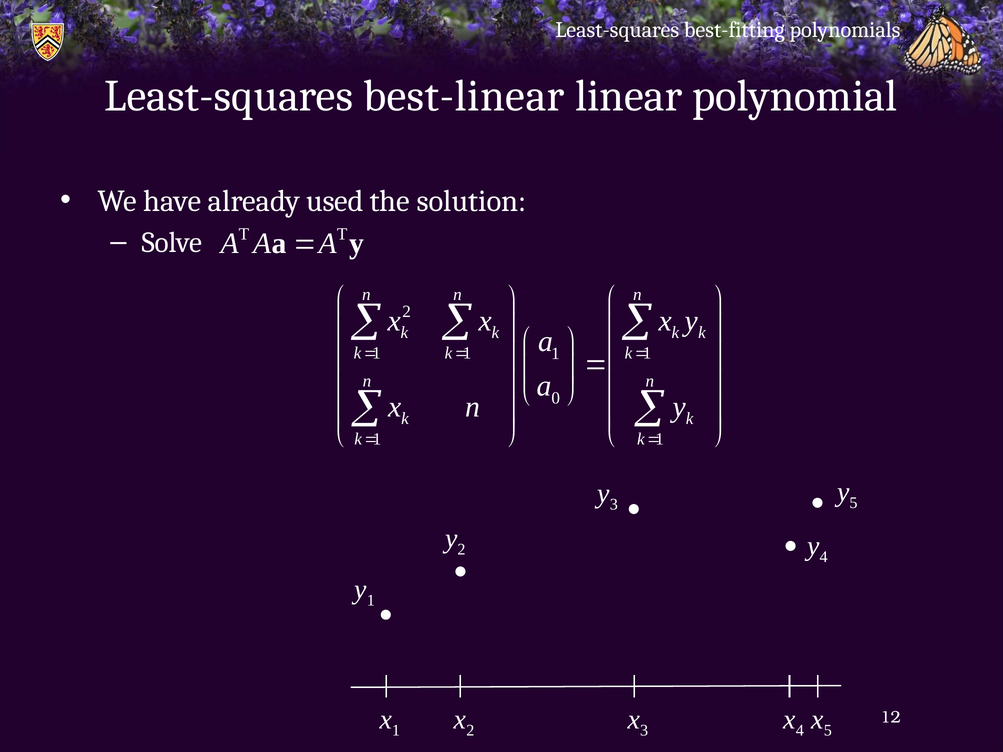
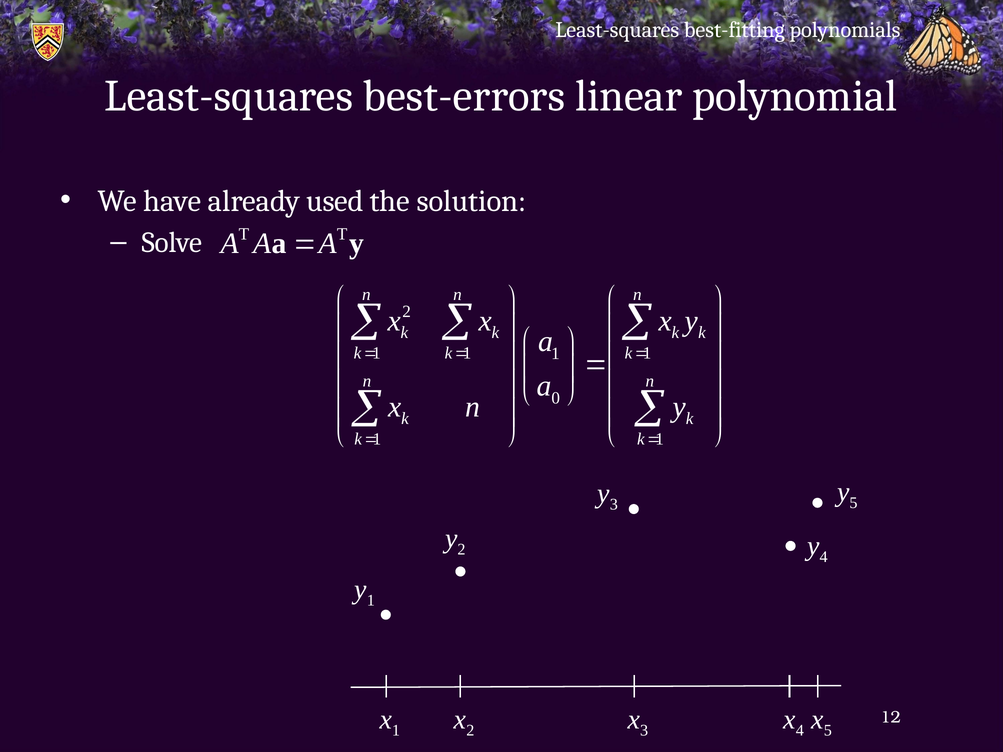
best-linear: best-linear -> best-errors
